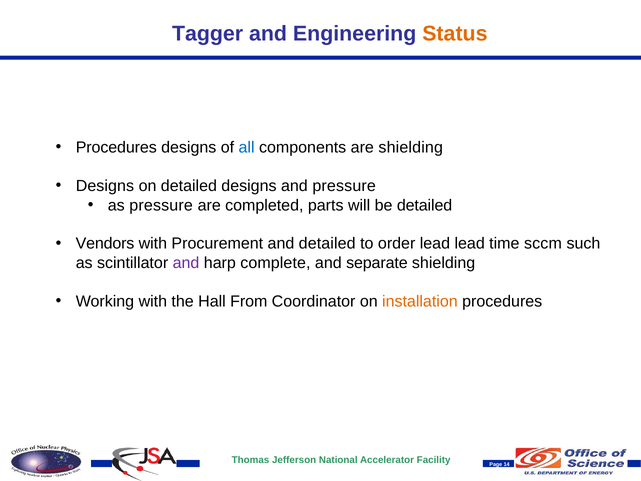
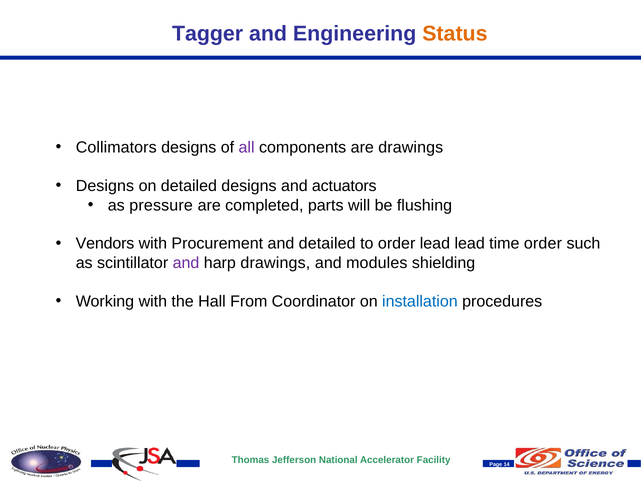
Procedures at (116, 147): Procedures -> Collimators
all colour: blue -> purple
are shielding: shielding -> drawings
and pressure: pressure -> actuators
be detailed: detailed -> flushing
time sccm: sccm -> order
harp complete: complete -> drawings
separate: separate -> modules
installation colour: orange -> blue
